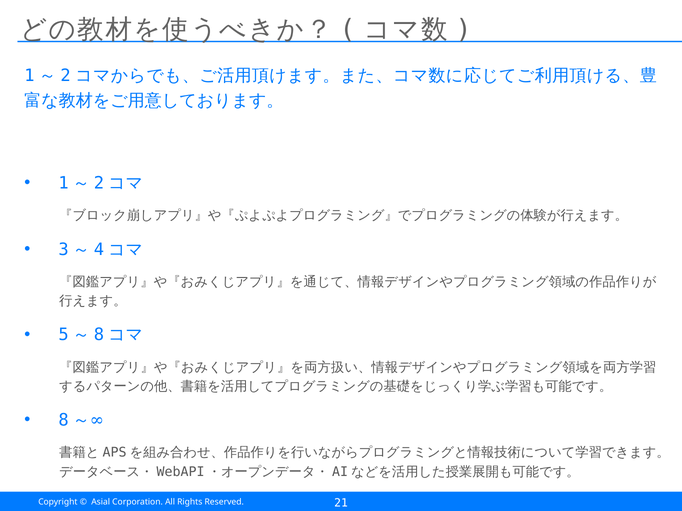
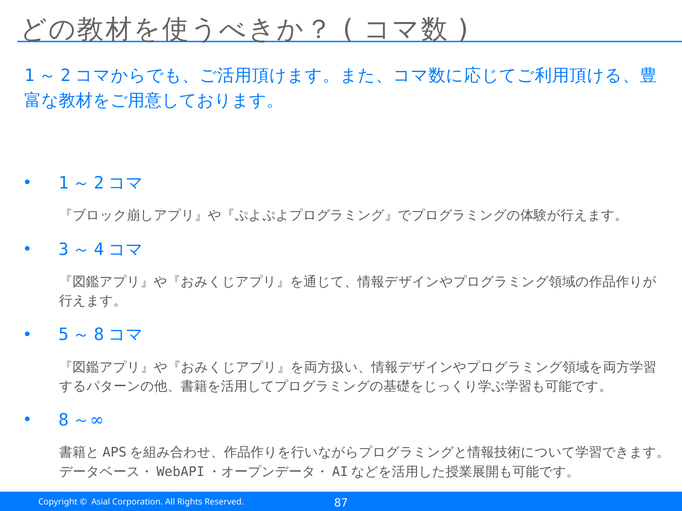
21: 21 -> 87
